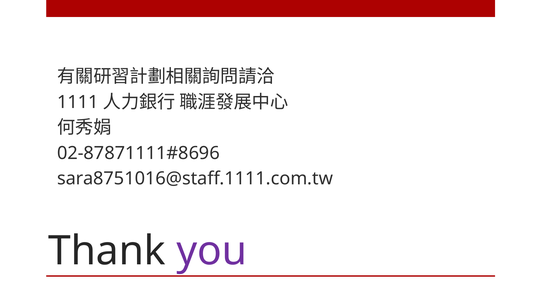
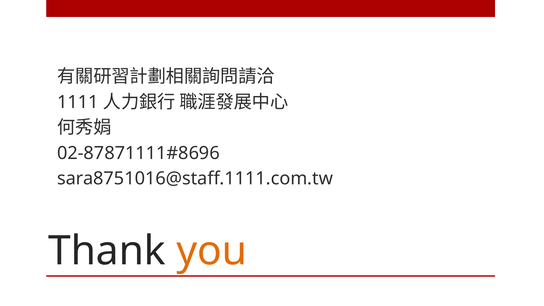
you colour: purple -> orange
